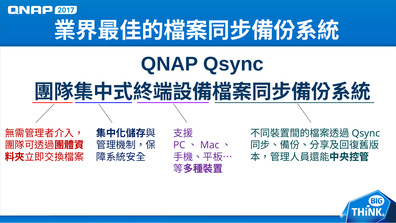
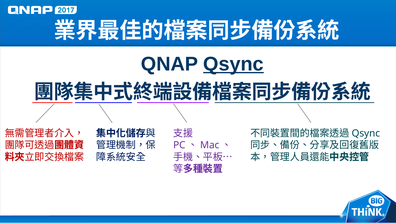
Qsync underline: none -> present
